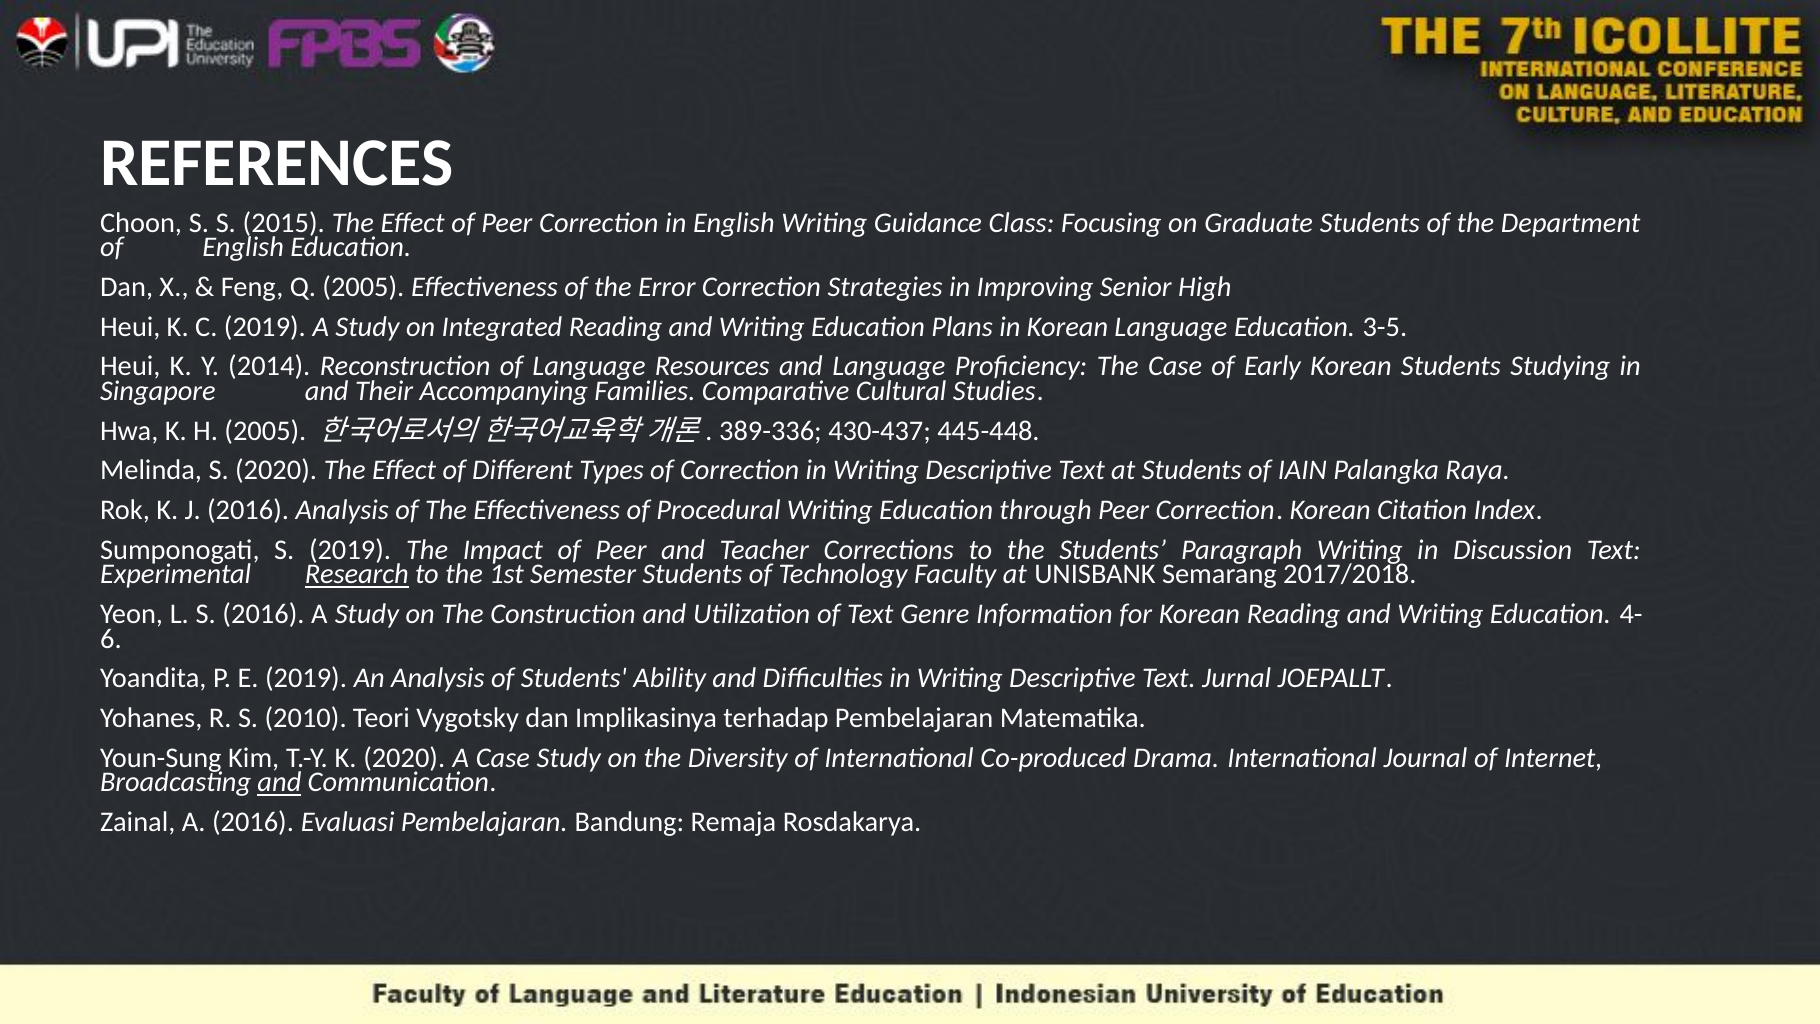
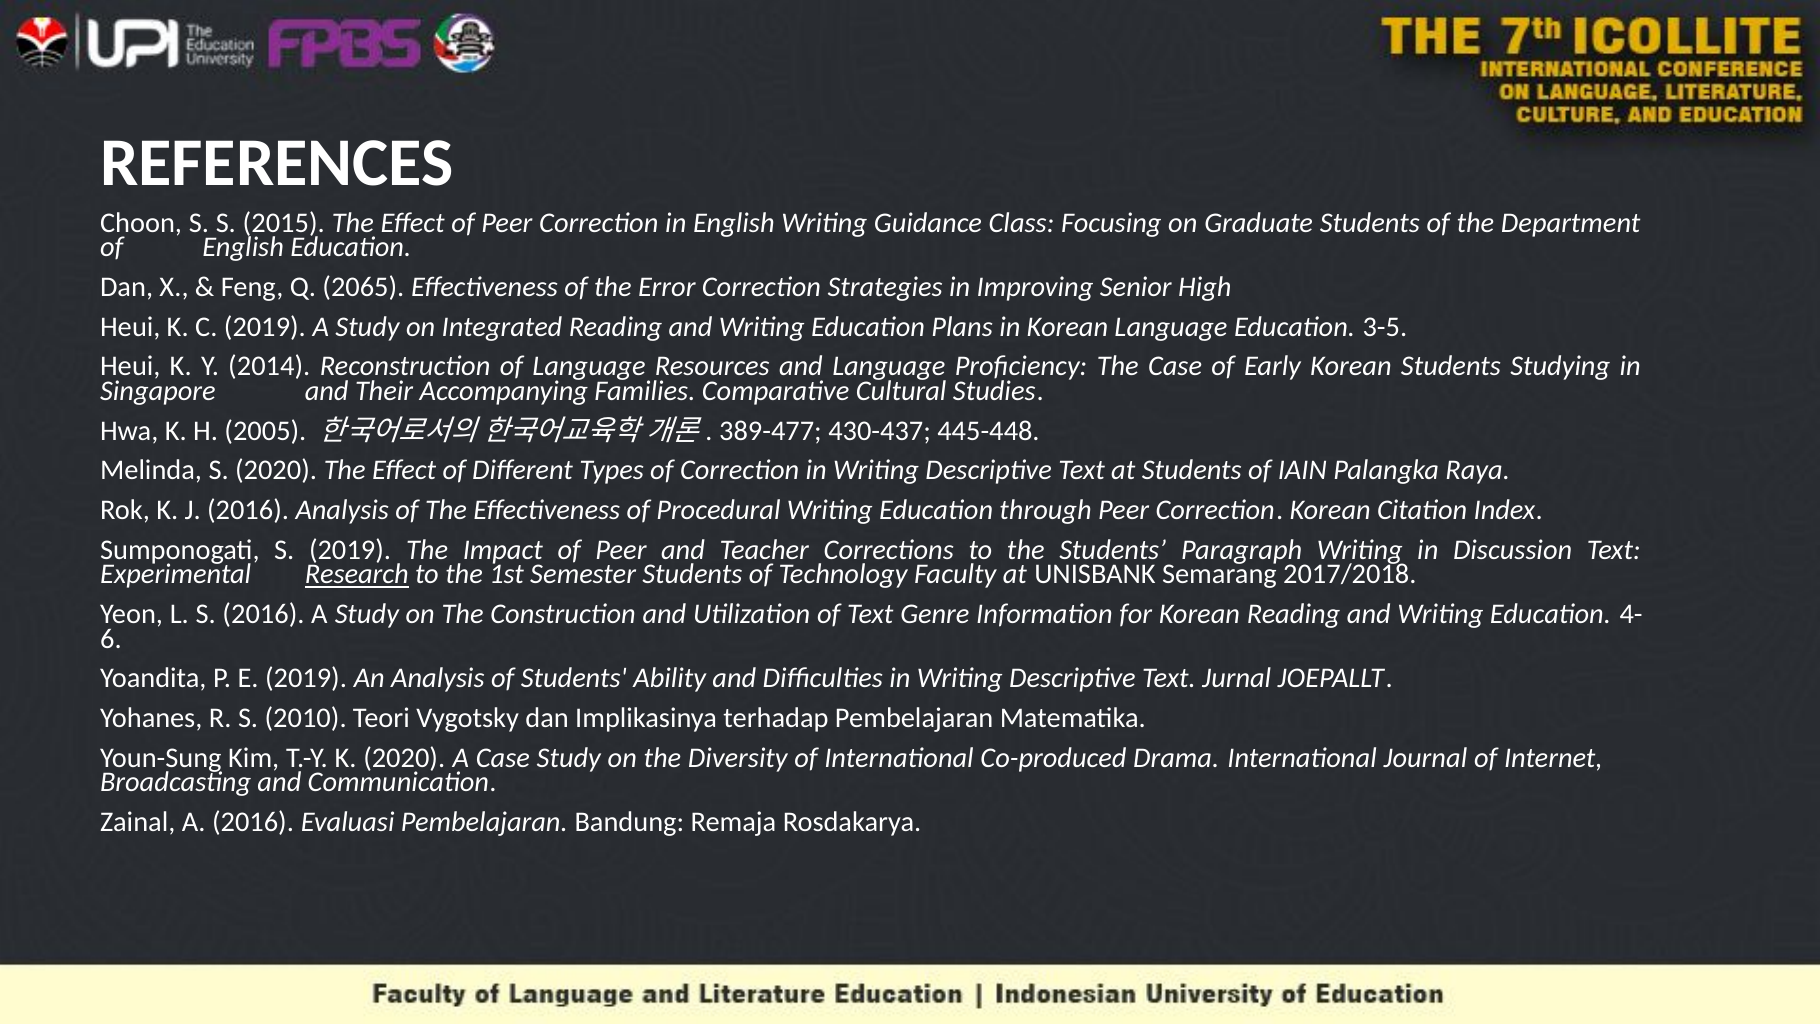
Q 2005: 2005 -> 2065
389-336: 389-336 -> 389-477
and at (279, 782) underline: present -> none
